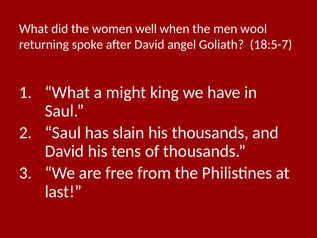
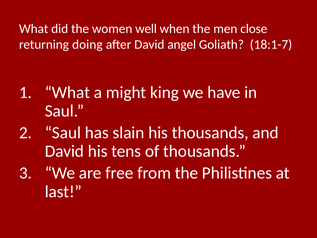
wool: wool -> close
spoke: spoke -> doing
18:5-7: 18:5-7 -> 18:1-7
